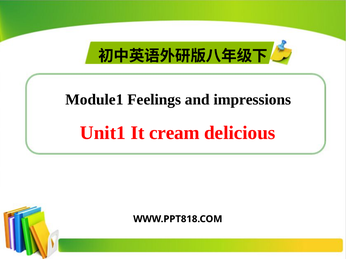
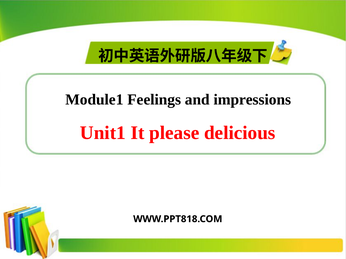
cream: cream -> please
